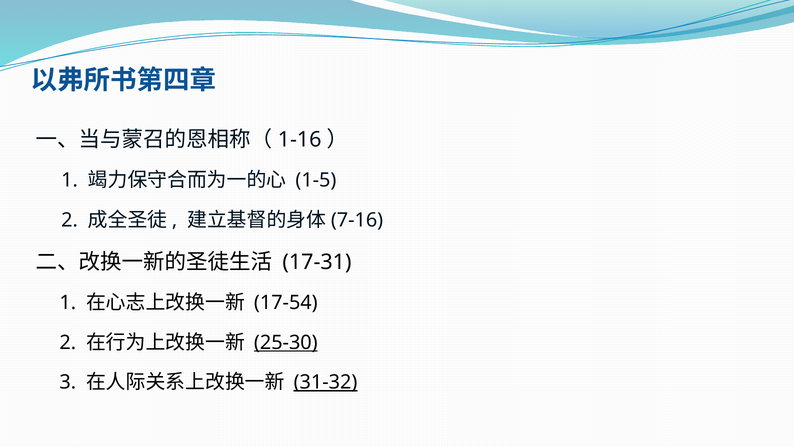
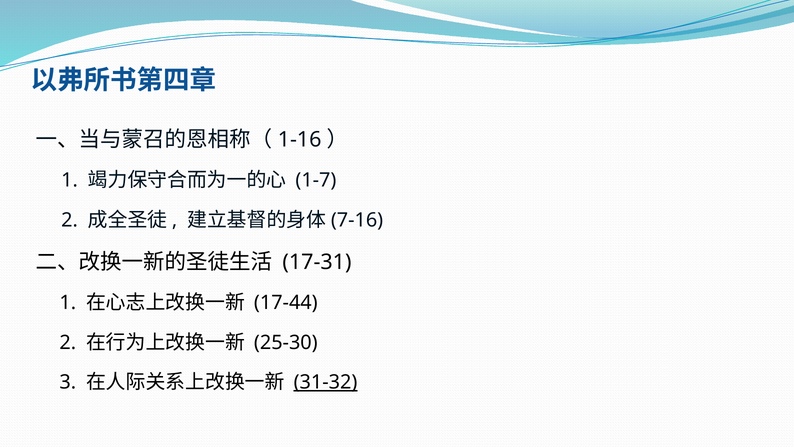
1-5: 1-5 -> 1-7
17-54: 17-54 -> 17-44
25-30 underline: present -> none
